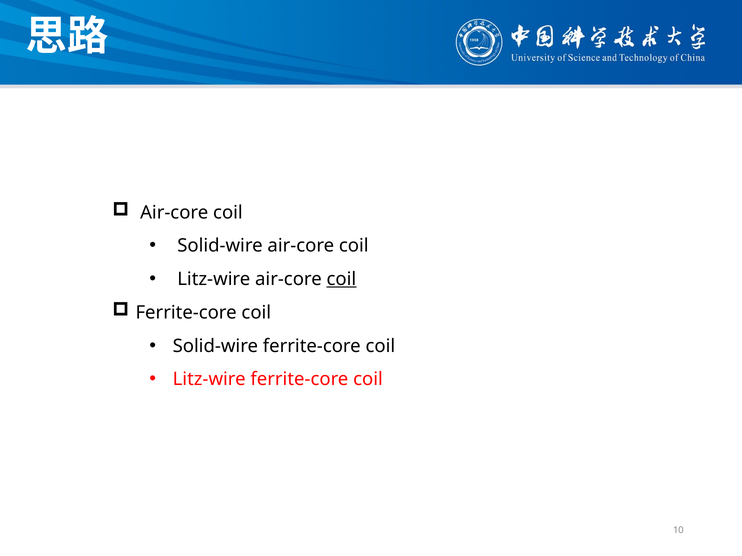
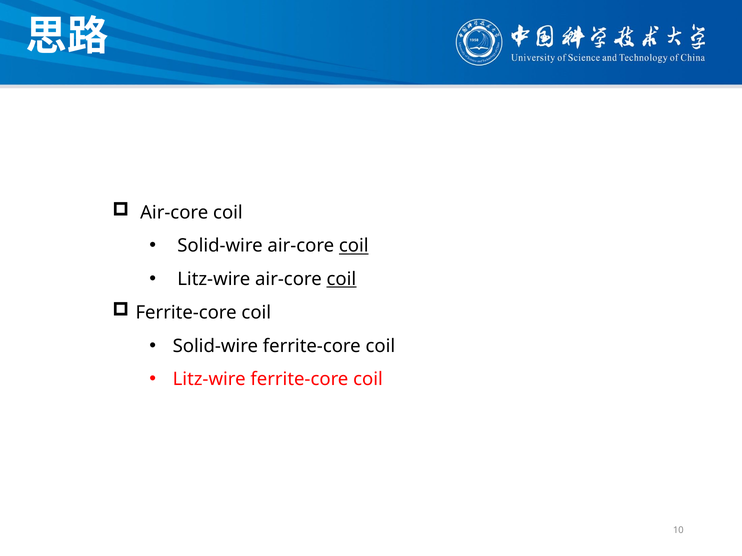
coil at (354, 246) underline: none -> present
